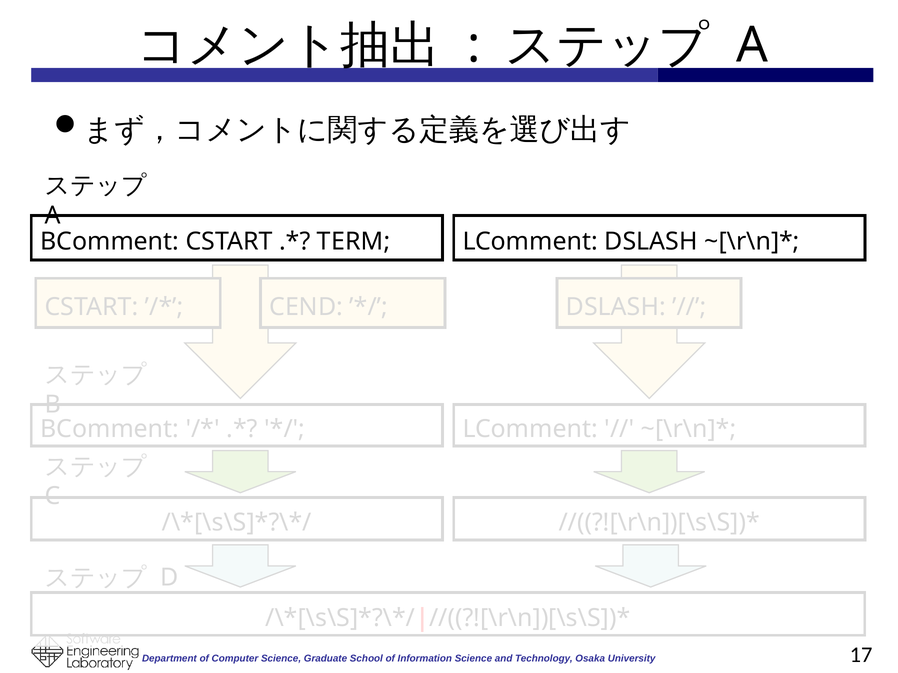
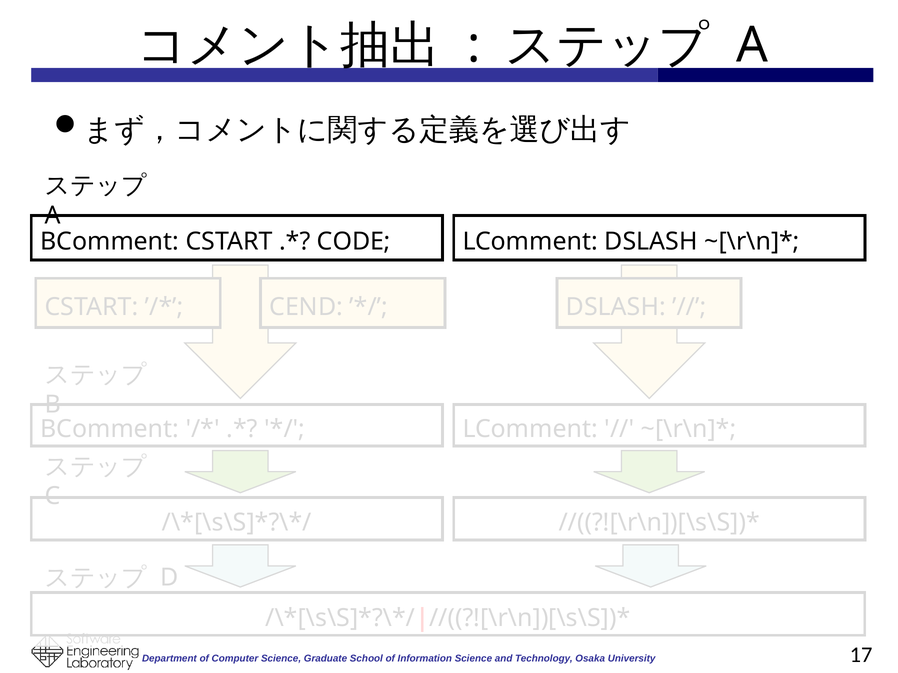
TERM: TERM -> CODE
